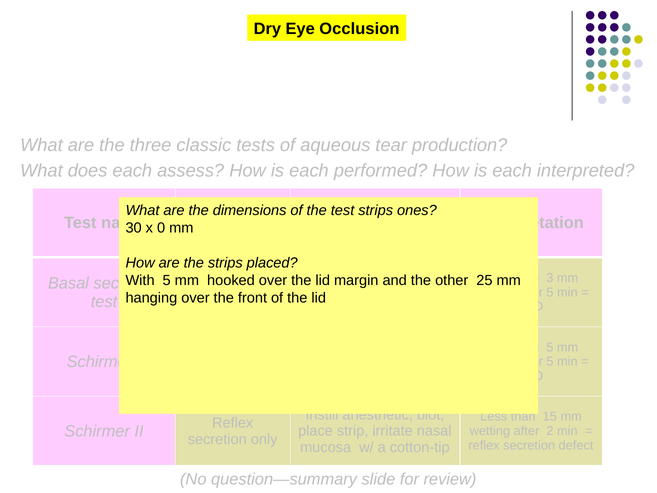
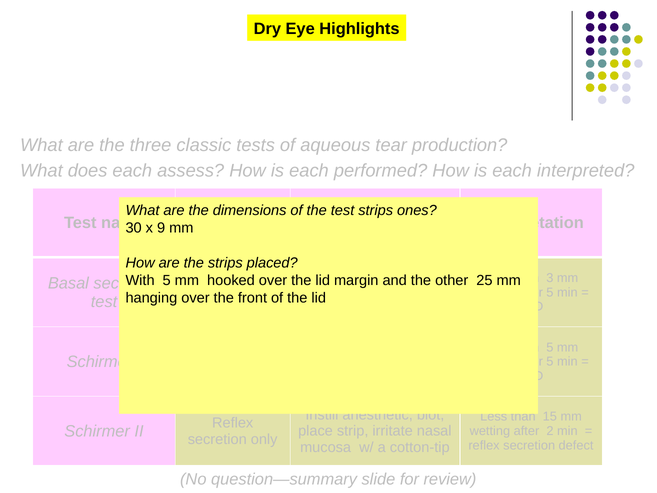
Occlusion: Occlusion -> Highlights
0: 0 -> 9
